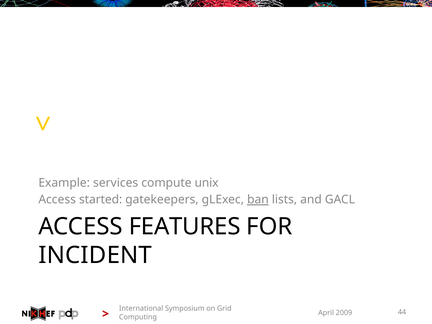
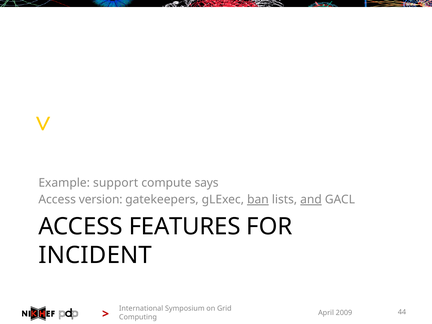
services: services -> support
unix: unix -> says
started: started -> version
and underline: none -> present
